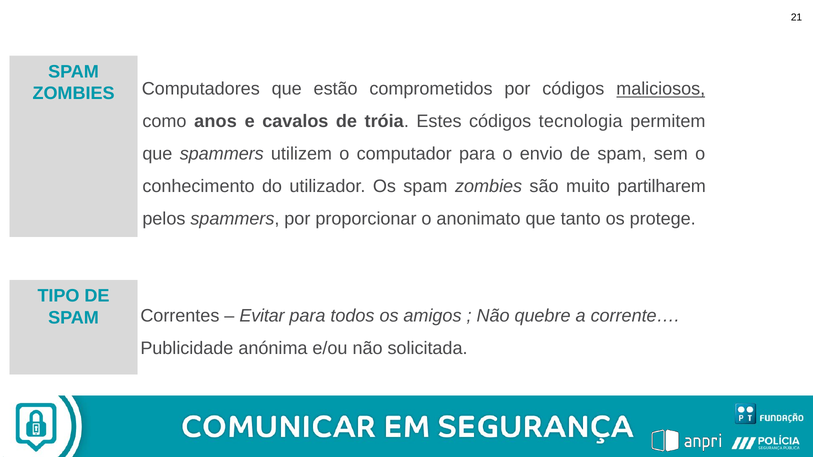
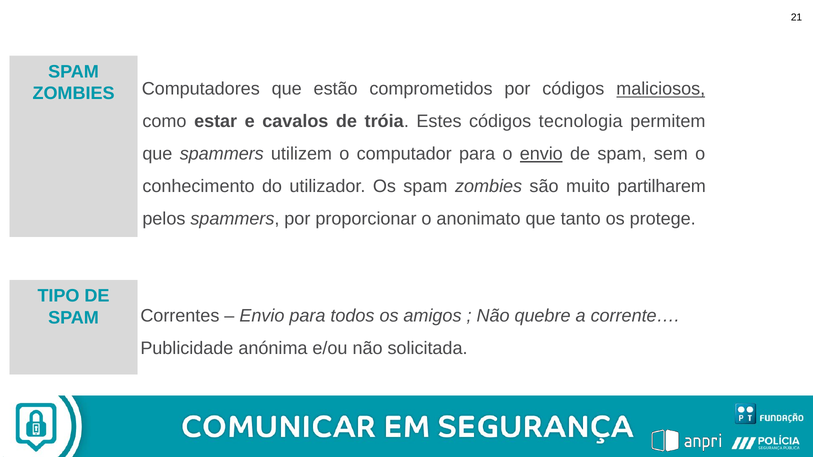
anos: anos -> estar
envio at (541, 154) underline: none -> present
Evitar at (262, 316): Evitar -> Envio
